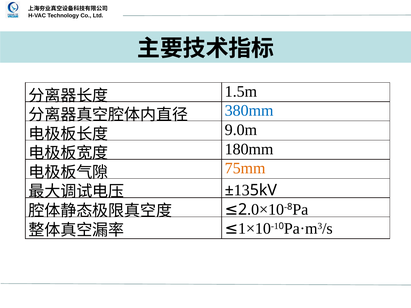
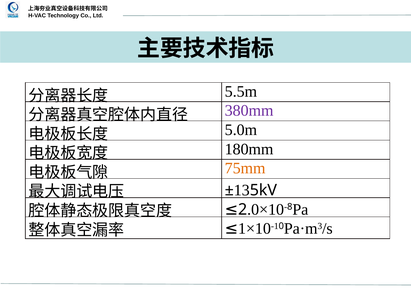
1.5m: 1.5m -> 5.5m
380mm colour: blue -> purple
9.0m: 9.0m -> 5.0m
